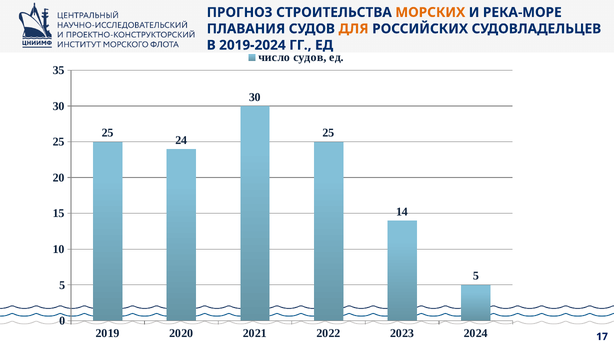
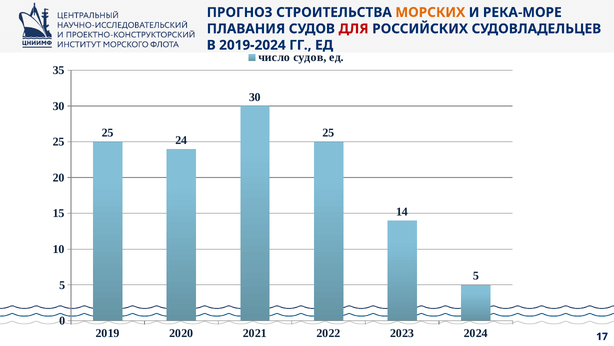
ДЛЯ colour: orange -> red
